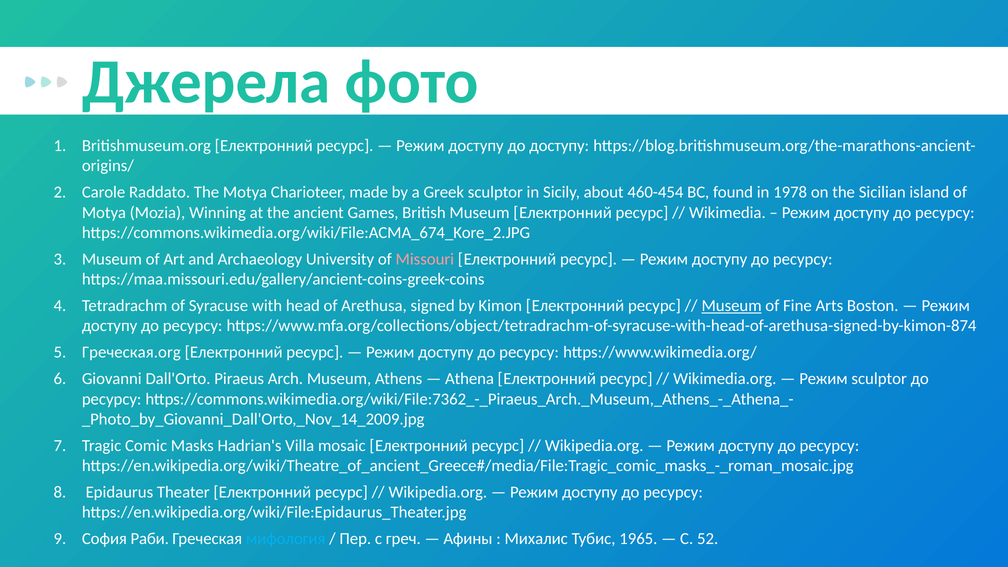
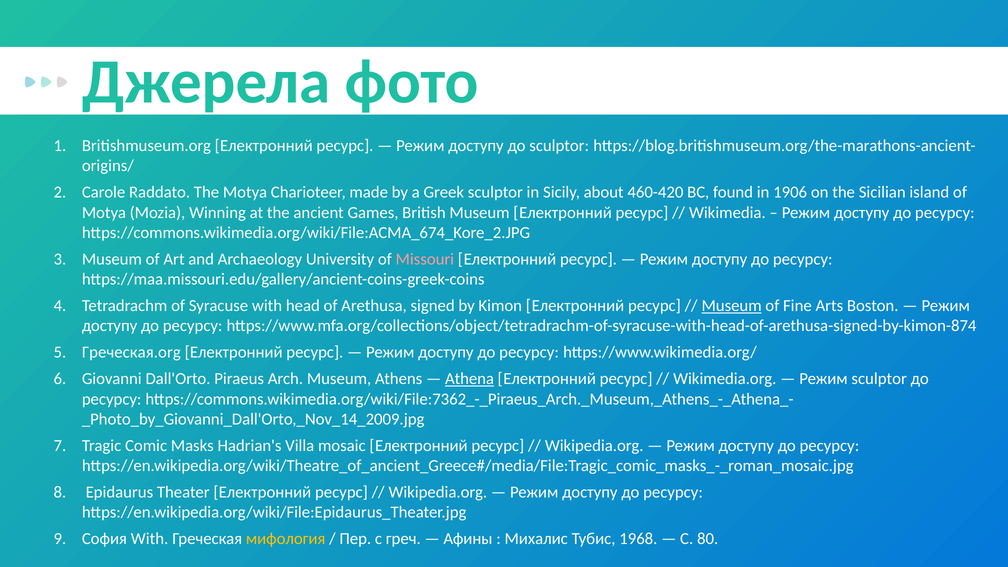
до доступу: доступу -> sculptor
460-454: 460-454 -> 460-420
1978: 1978 -> 1906
Athena underline: none -> present
София Раби: Раби -> With
мифология colour: light blue -> yellow
1965: 1965 -> 1968
52: 52 -> 80
